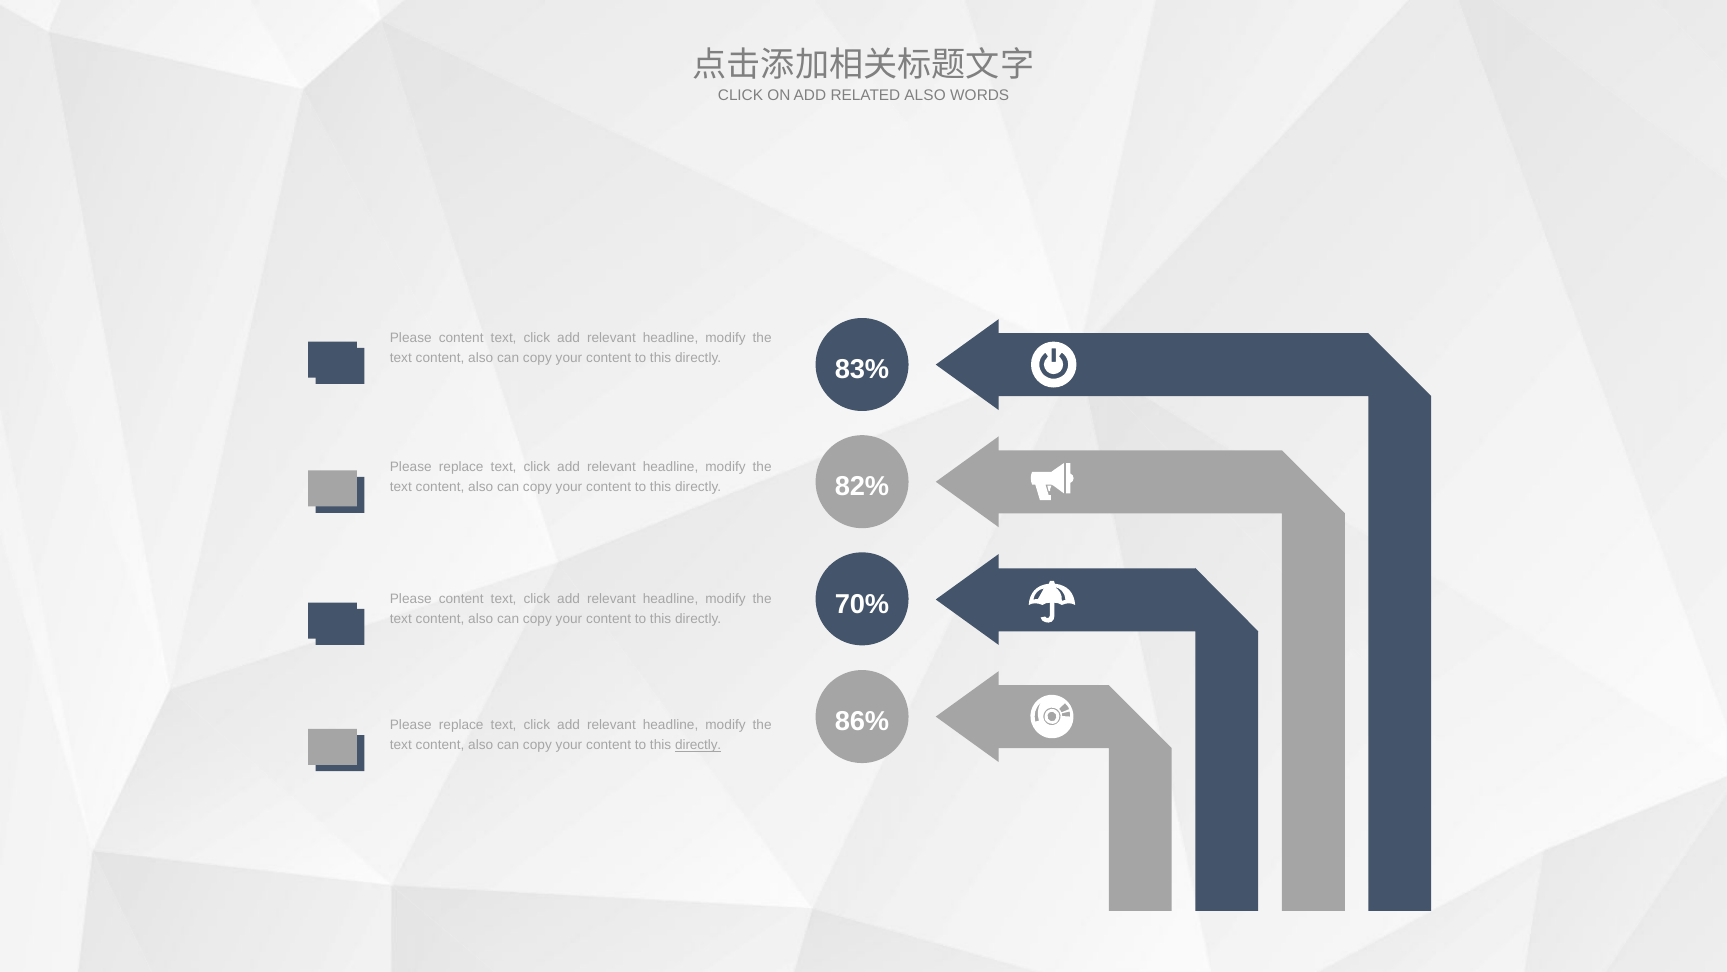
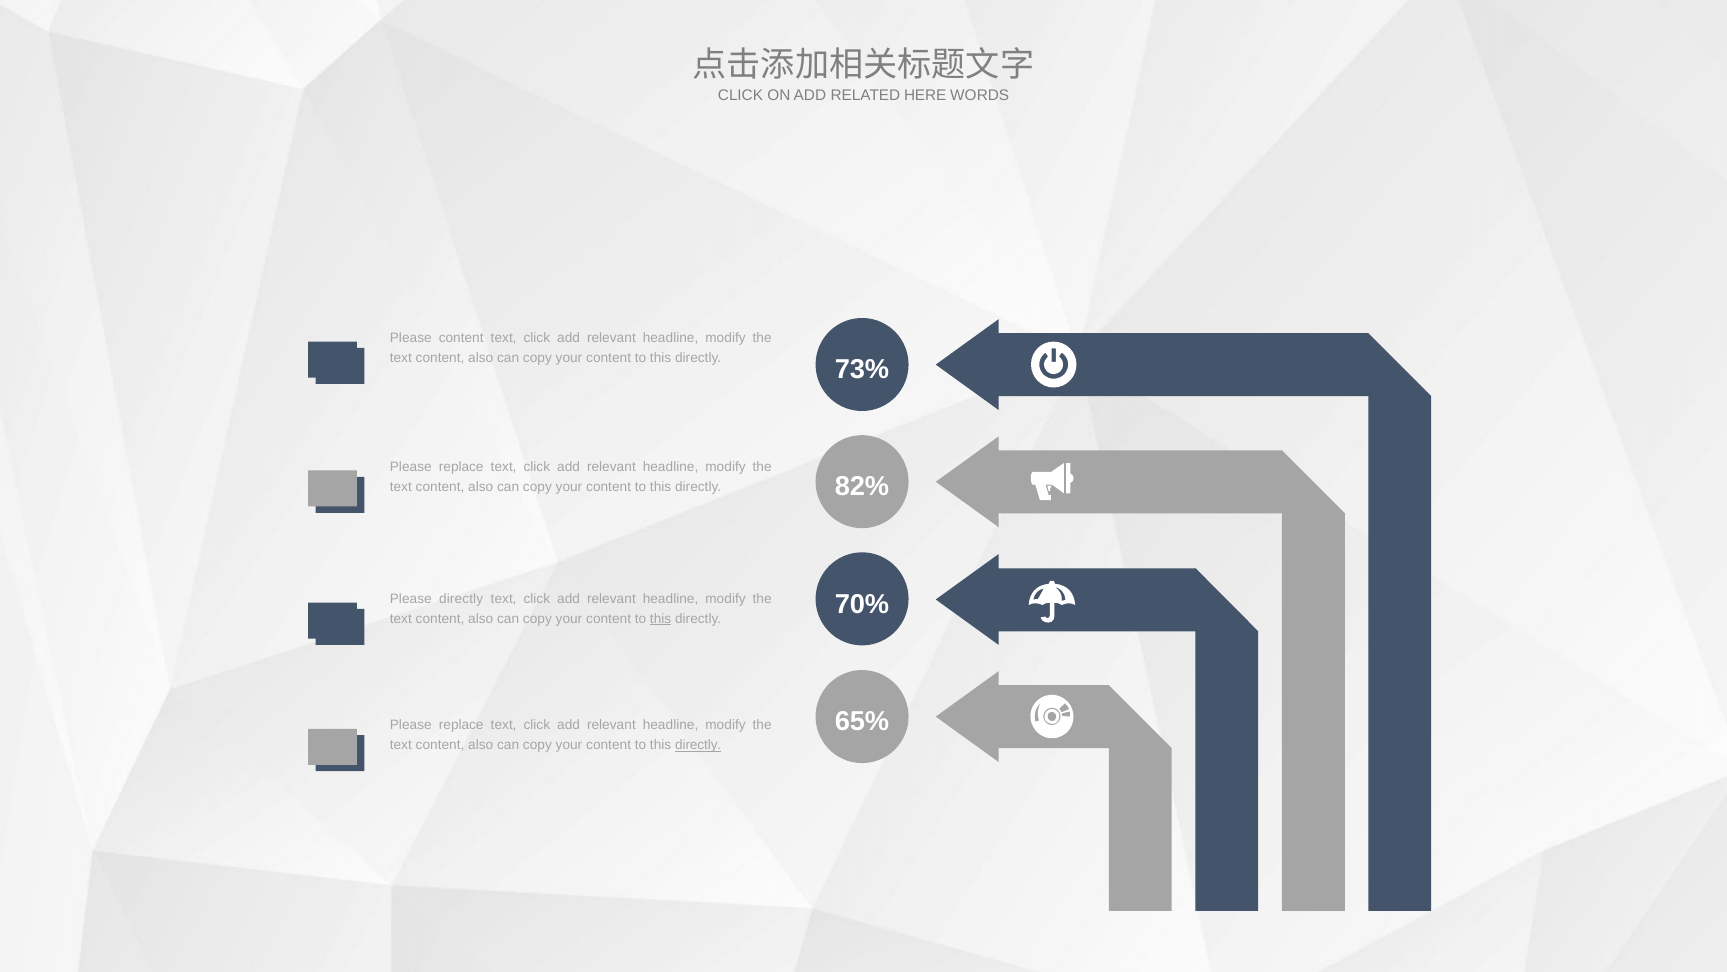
RELATED ALSO: ALSO -> HERE
83%: 83% -> 73%
content at (461, 599): content -> directly
this at (661, 618) underline: none -> present
86%: 86% -> 65%
